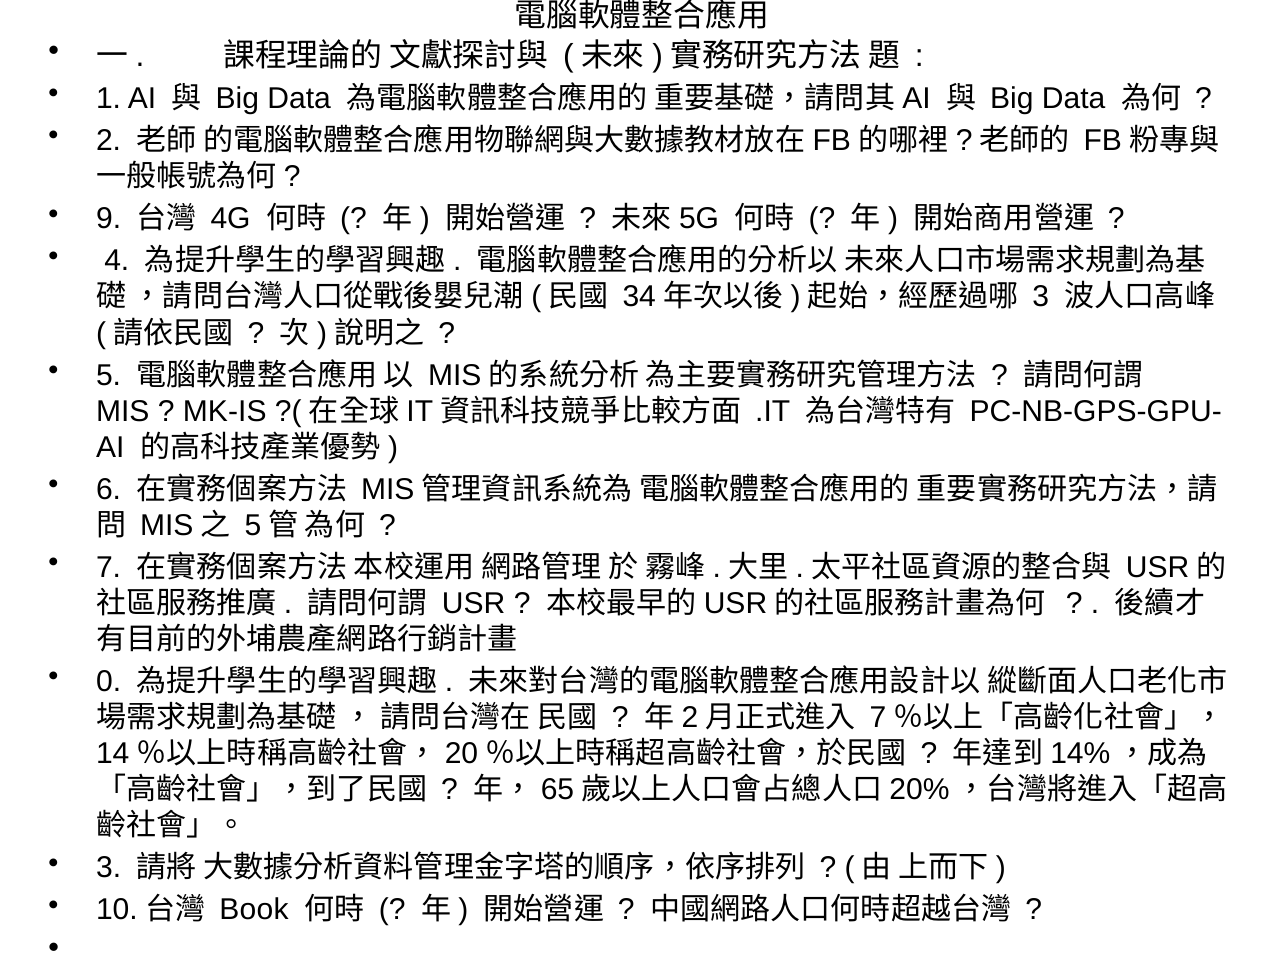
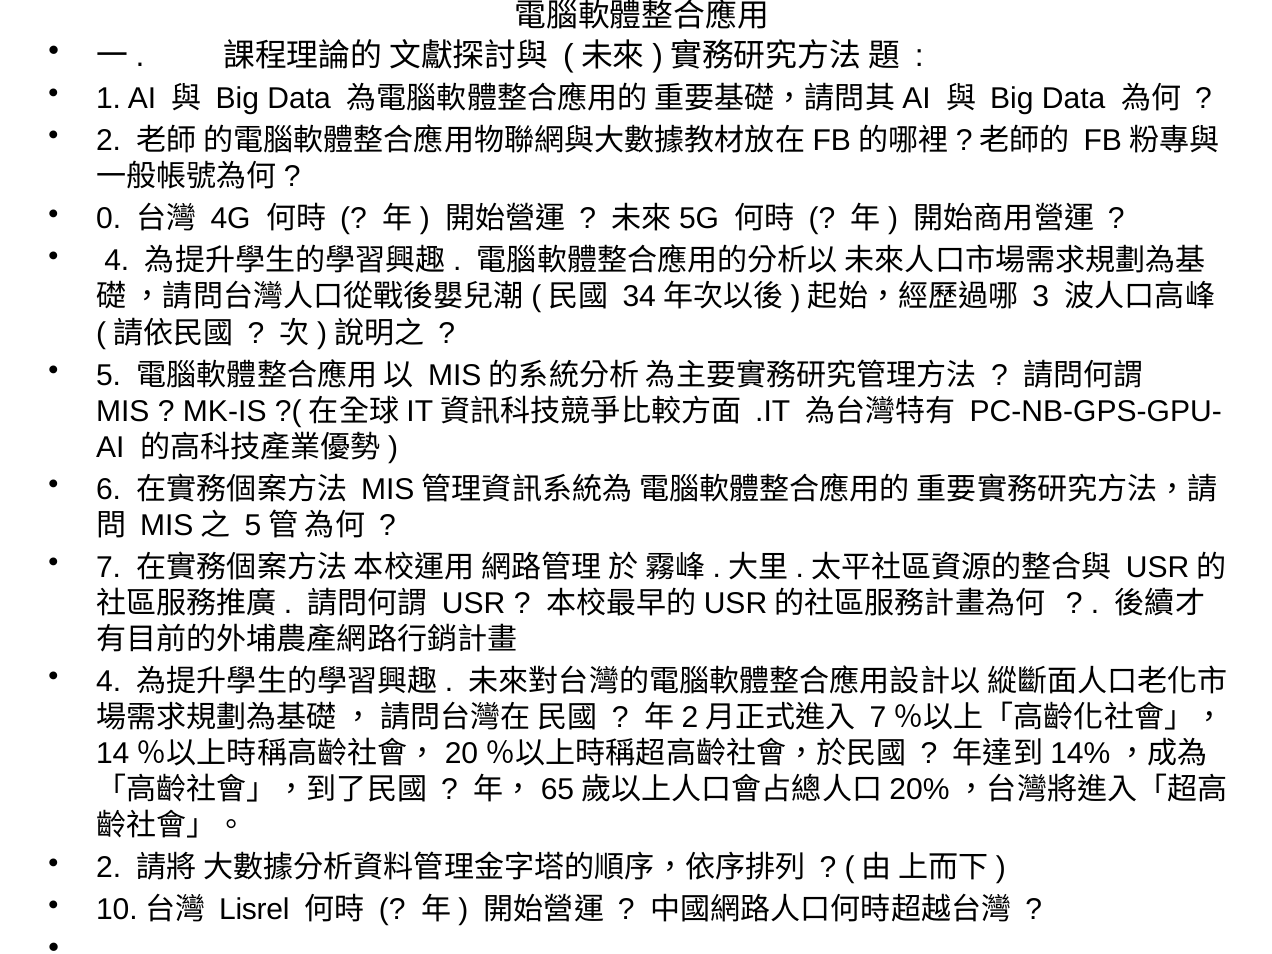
9: 9 -> 0
0 at (109, 682): 0 -> 4
3 at (109, 868): 3 -> 2
Book: Book -> Lisrel
